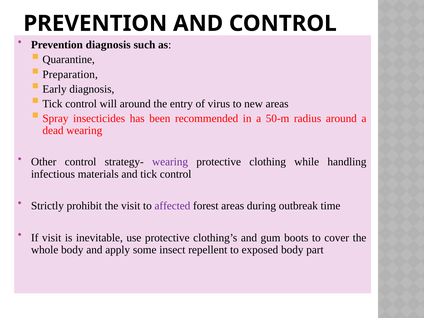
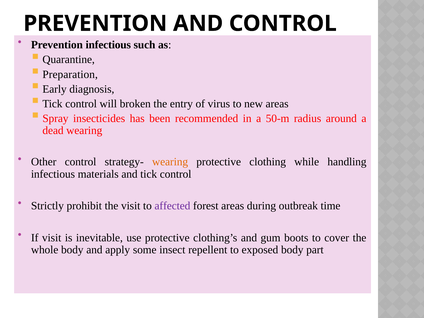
Prevention diagnosis: diagnosis -> infectious
will around: around -> broken
wearing at (170, 162) colour: purple -> orange
